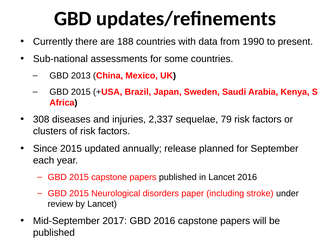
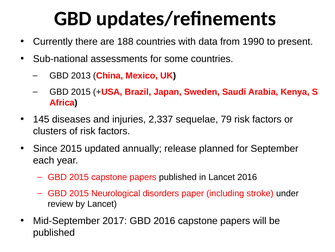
308: 308 -> 145
